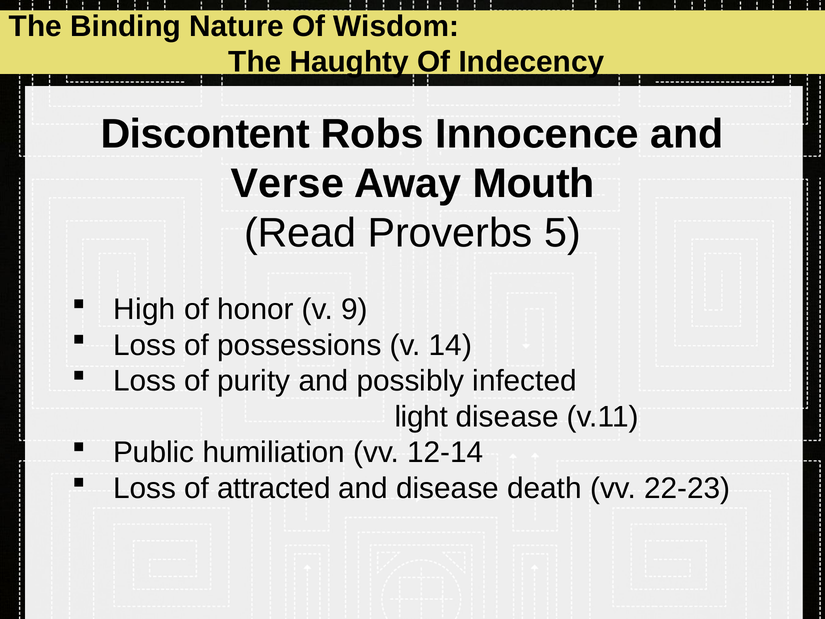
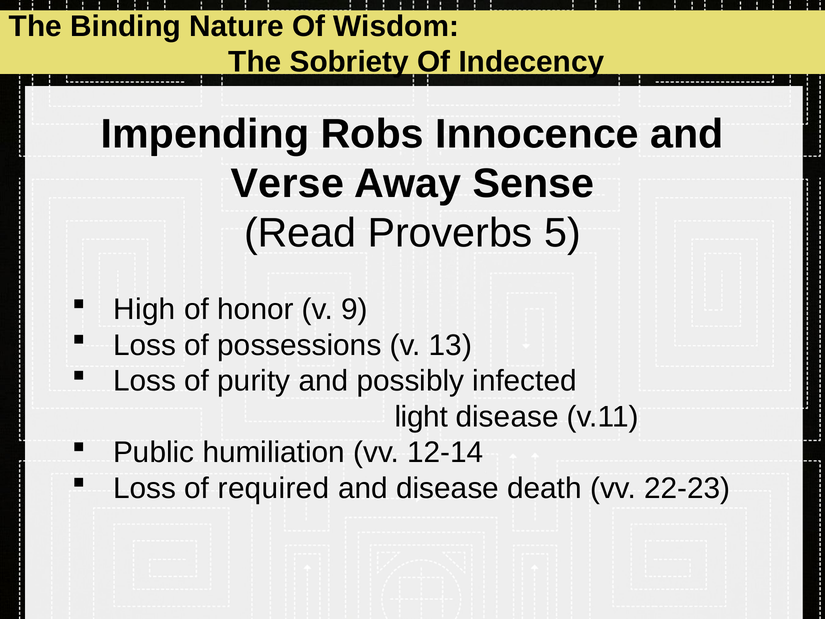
Haughty: Haughty -> Sobriety
Discontent: Discontent -> Impending
Mouth: Mouth -> Sense
14: 14 -> 13
attracted: attracted -> required
